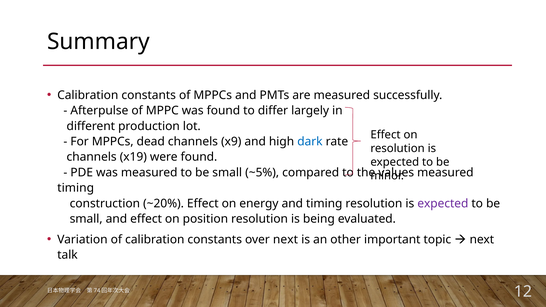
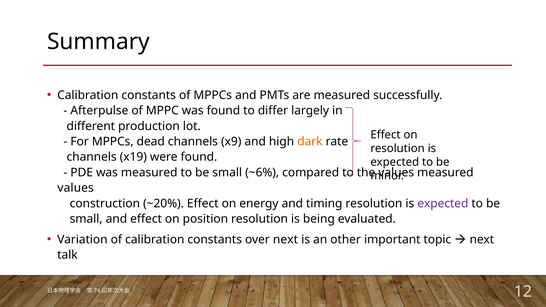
dark colour: blue -> orange
~5%: ~5% -> ~6%
timing at (76, 188): timing -> values
